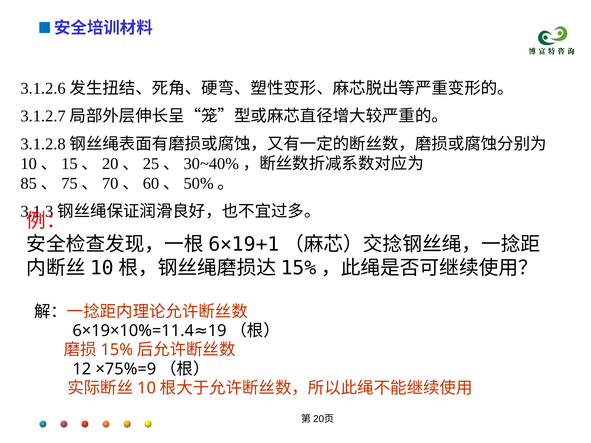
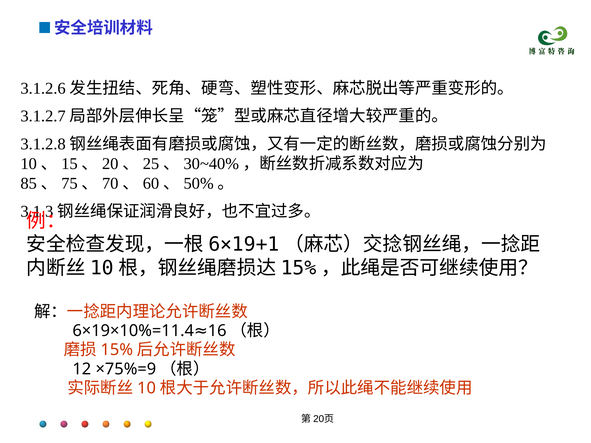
19: 19 -> 16
